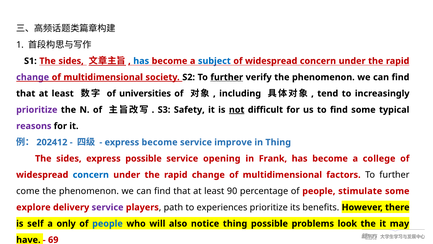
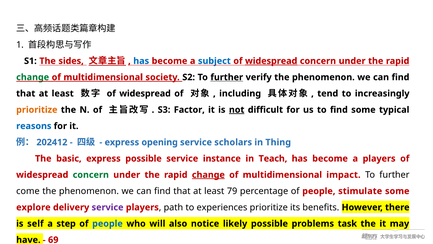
widespread at (271, 61) underline: none -> present
change at (33, 77) colour: purple -> green
universities at (145, 93): universities -> widespread
prioritize at (37, 110) colour: purple -> orange
Safety: Safety -> Factor
reasons colour: purple -> blue
express become: become -> opening
improve: improve -> scholars
sides at (69, 158): sides -> basic
opening: opening -> instance
Frank: Frank -> Teach
a college: college -> players
concern at (91, 175) colour: blue -> green
change at (208, 175) underline: none -> present
factors: factors -> impact
90: 90 -> 79
only: only -> step
notice thing: thing -> likely
look: look -> task
